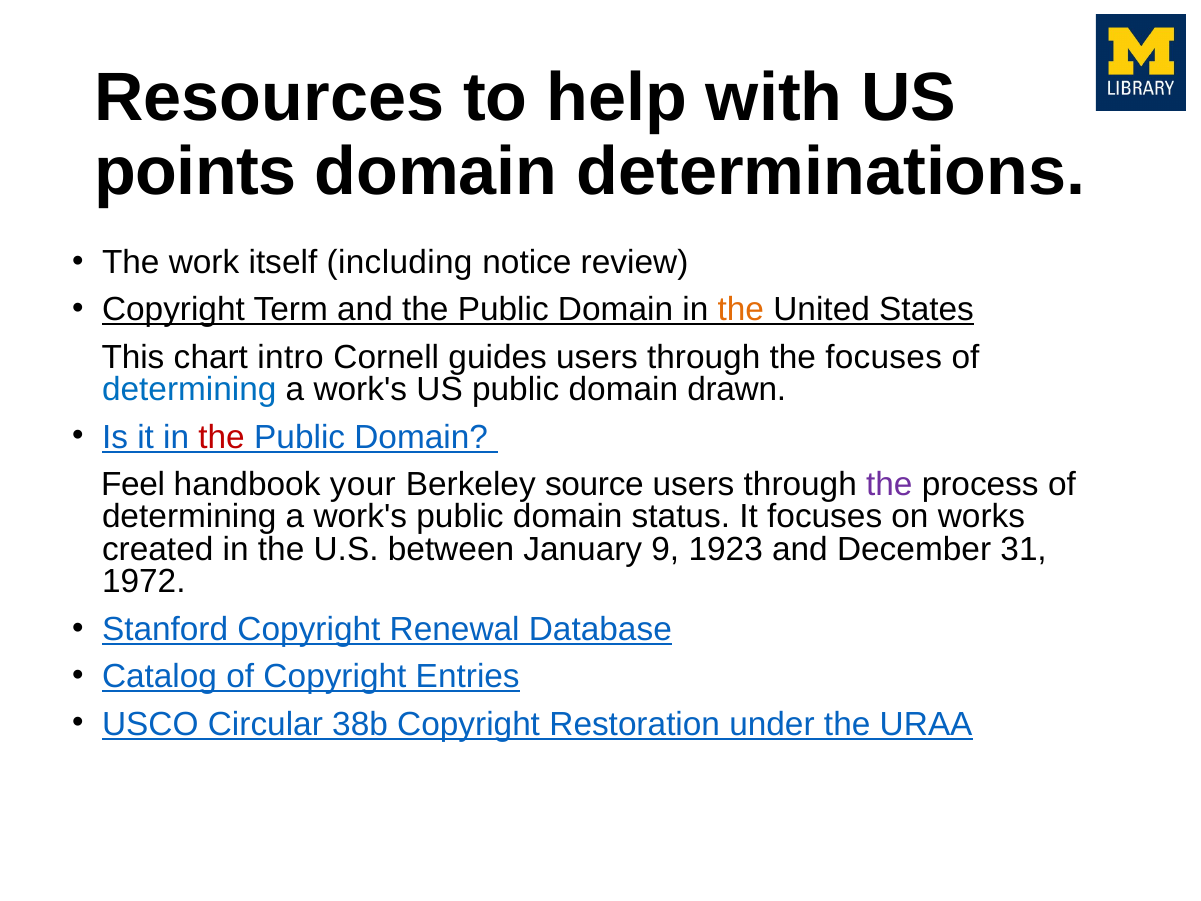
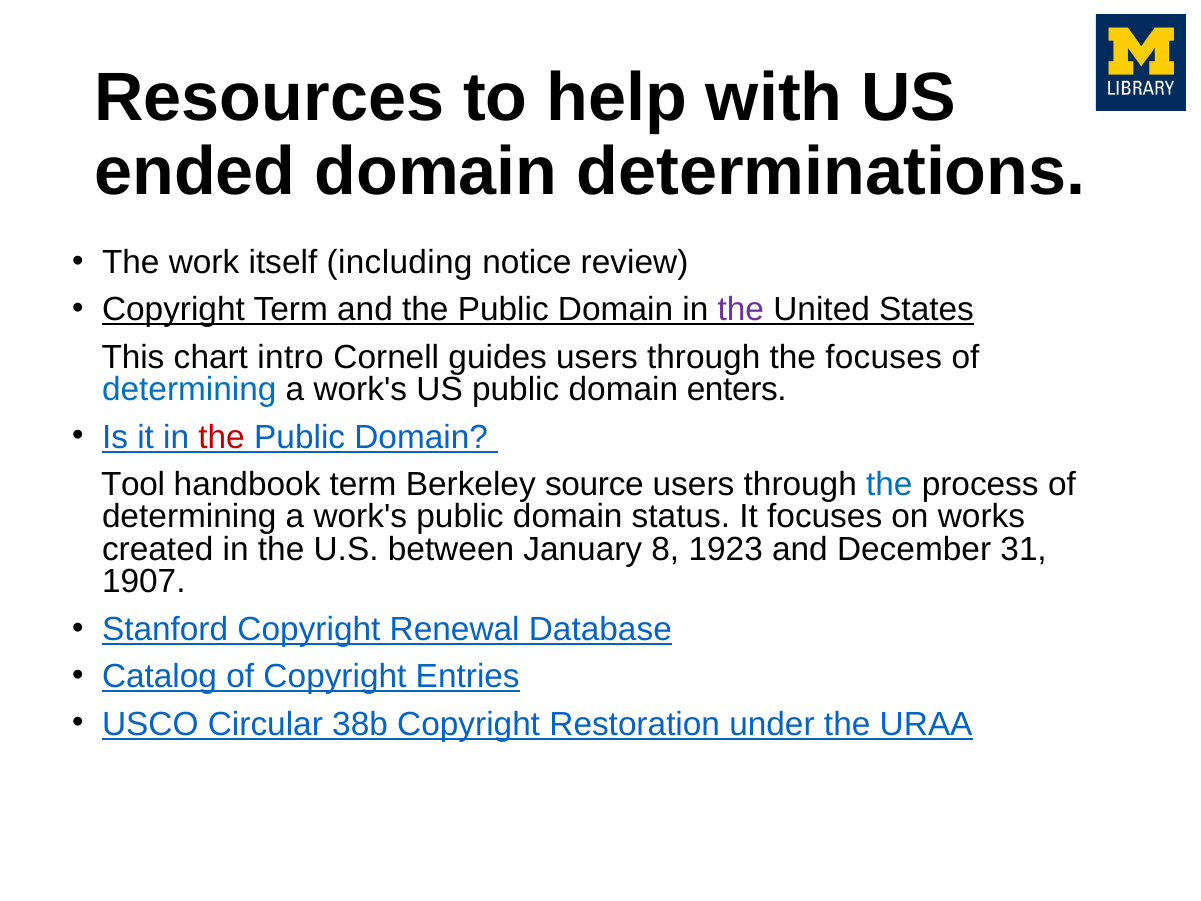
points: points -> ended
the at (741, 310) colour: orange -> purple
drawn: drawn -> enters
Feel: Feel -> Tool
handbook your: your -> term
the at (889, 484) colour: purple -> blue
9: 9 -> 8
1972: 1972 -> 1907
